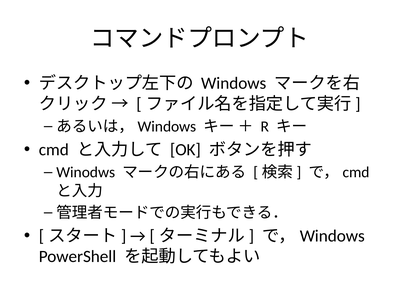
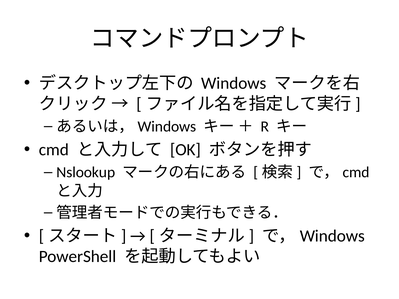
Winodws: Winodws -> Nslookup
